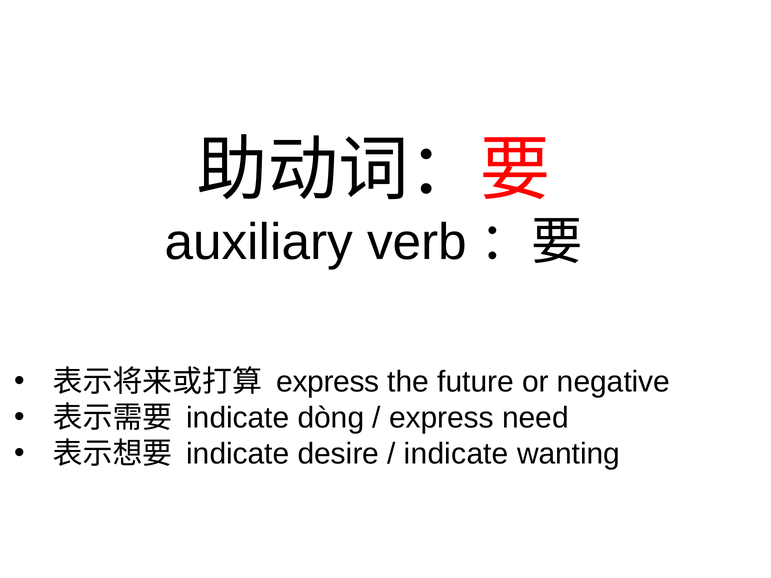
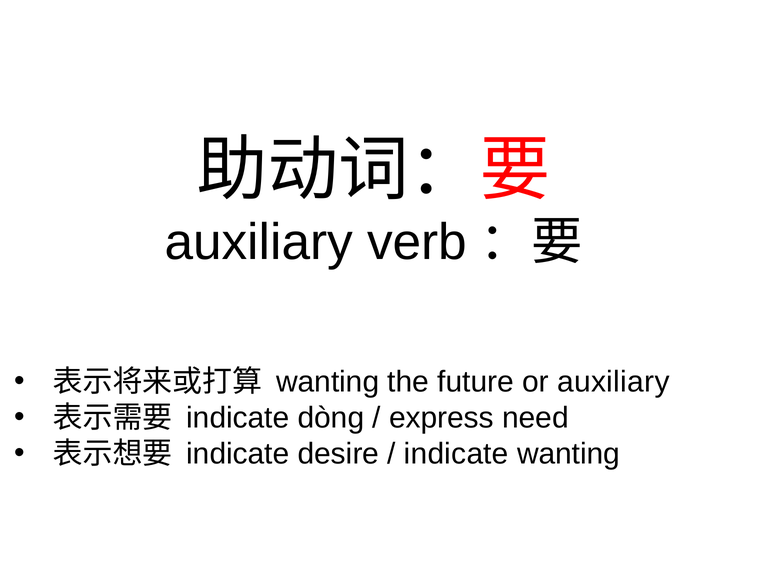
express at (328, 382): express -> wanting
or negative: negative -> auxiliary
